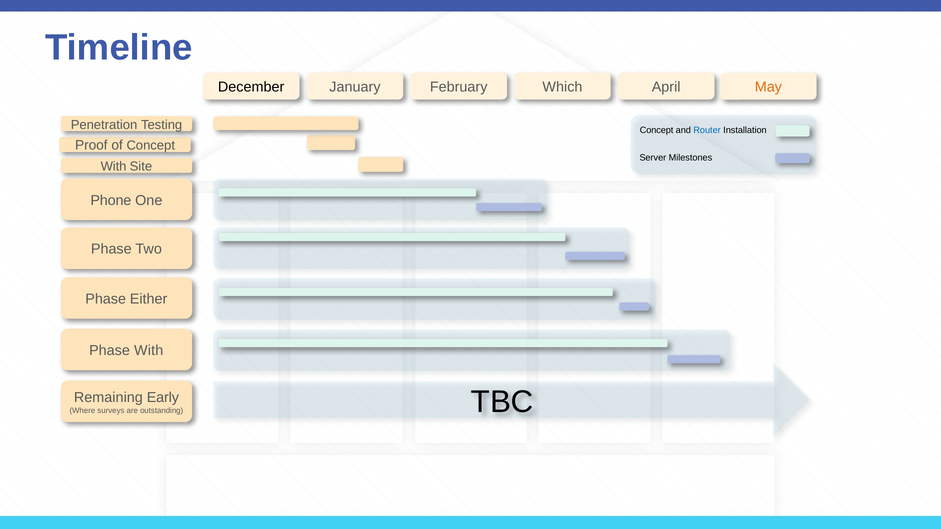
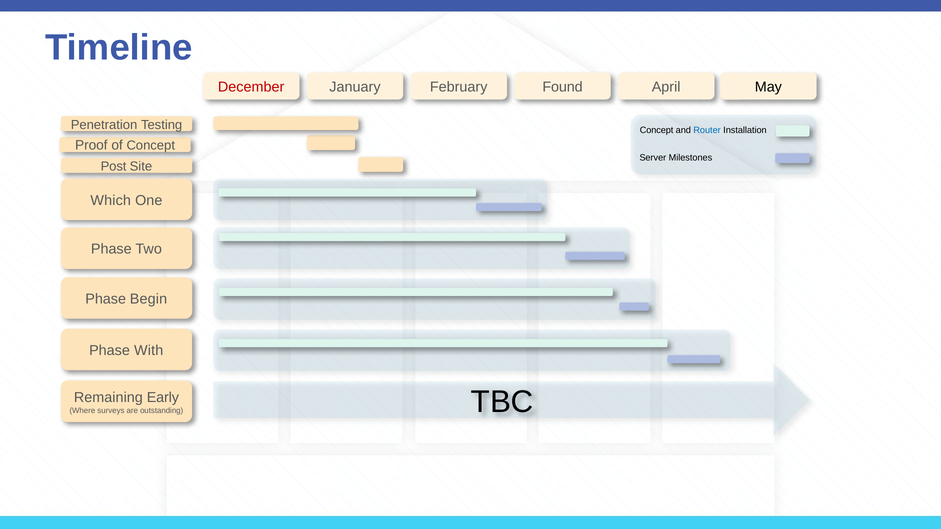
December colour: black -> red
Which: Which -> Found
May colour: orange -> black
With at (114, 166): With -> Post
Phone: Phone -> Which
Either: Either -> Begin
